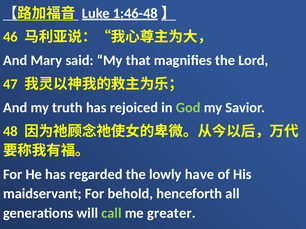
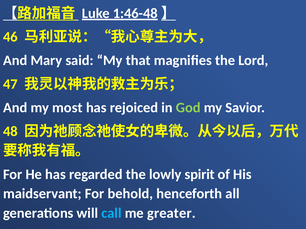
truth: truth -> most
have: have -> spirit
call colour: light green -> light blue
